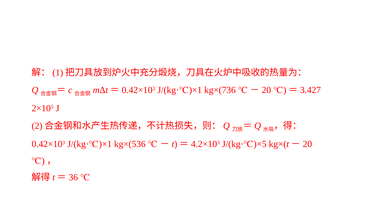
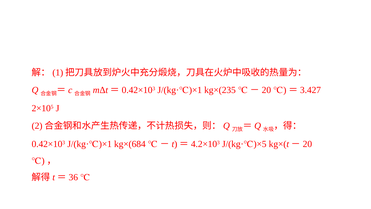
kg×(736: kg×(736 -> kg×(235
kg×(536: kg×(536 -> kg×(684
